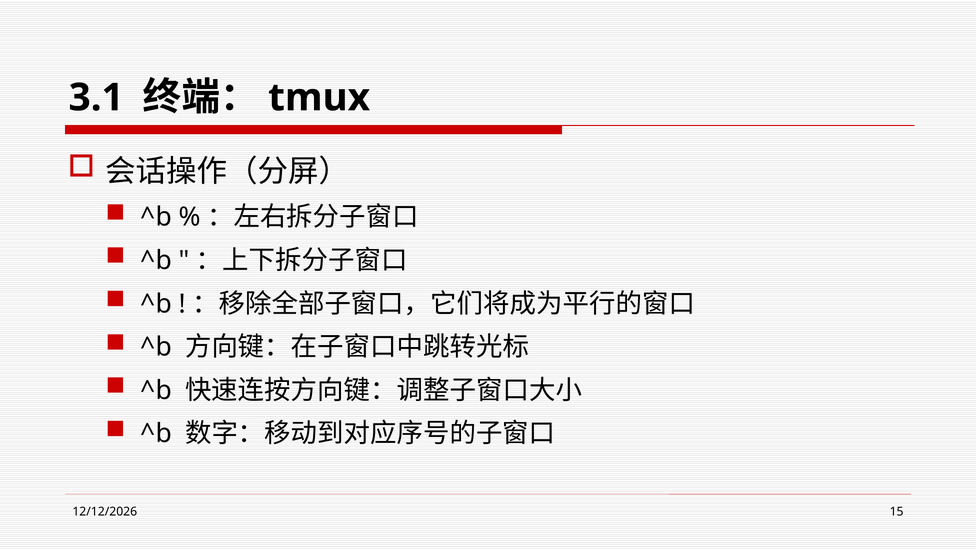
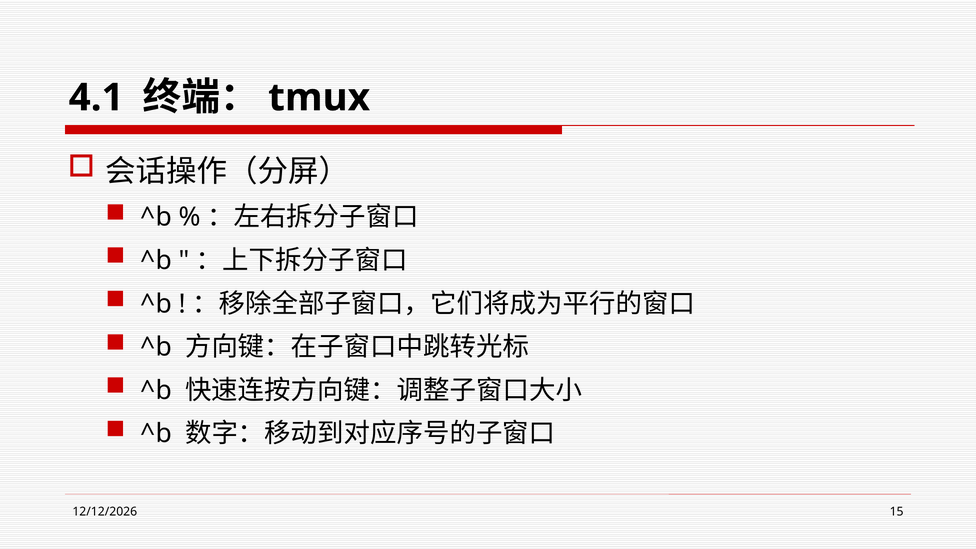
3.1: 3.1 -> 4.1
